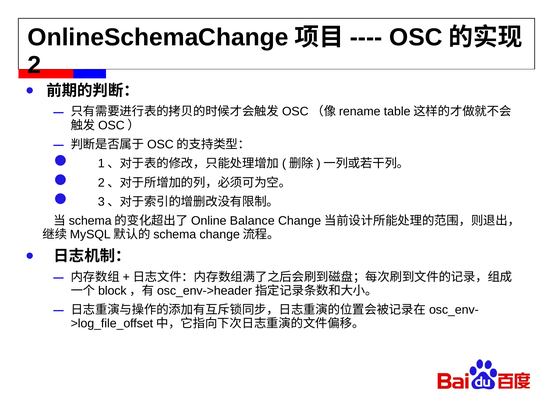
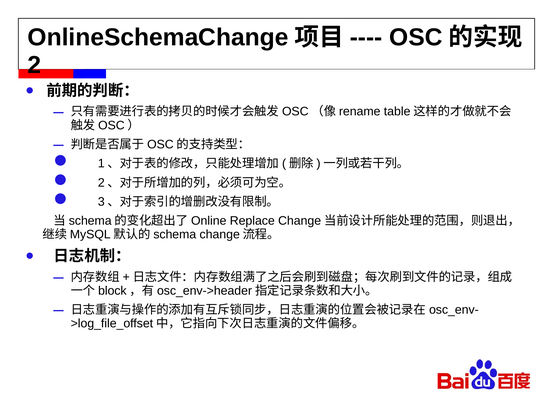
Balance: Balance -> Replace
